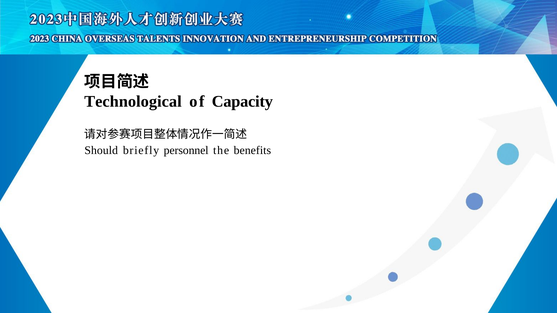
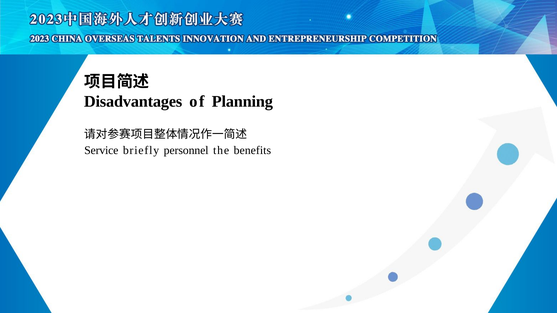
Technological: Technological -> Disadvantages
Capacity: Capacity -> Planning
Should: Should -> Service
